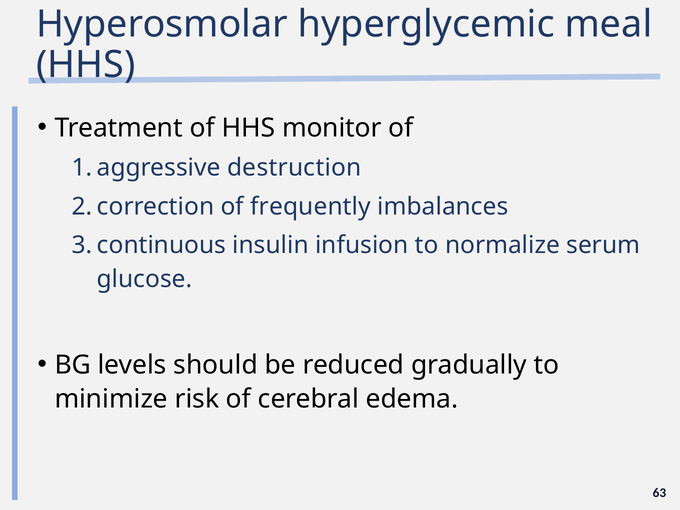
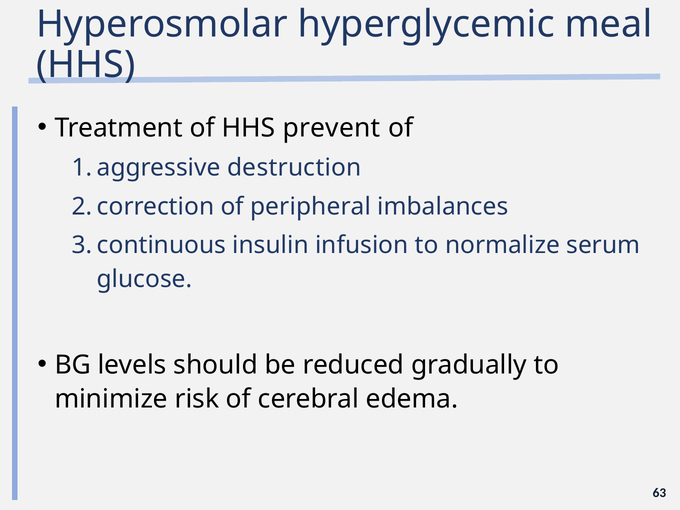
monitor: monitor -> prevent
frequently: frequently -> peripheral
